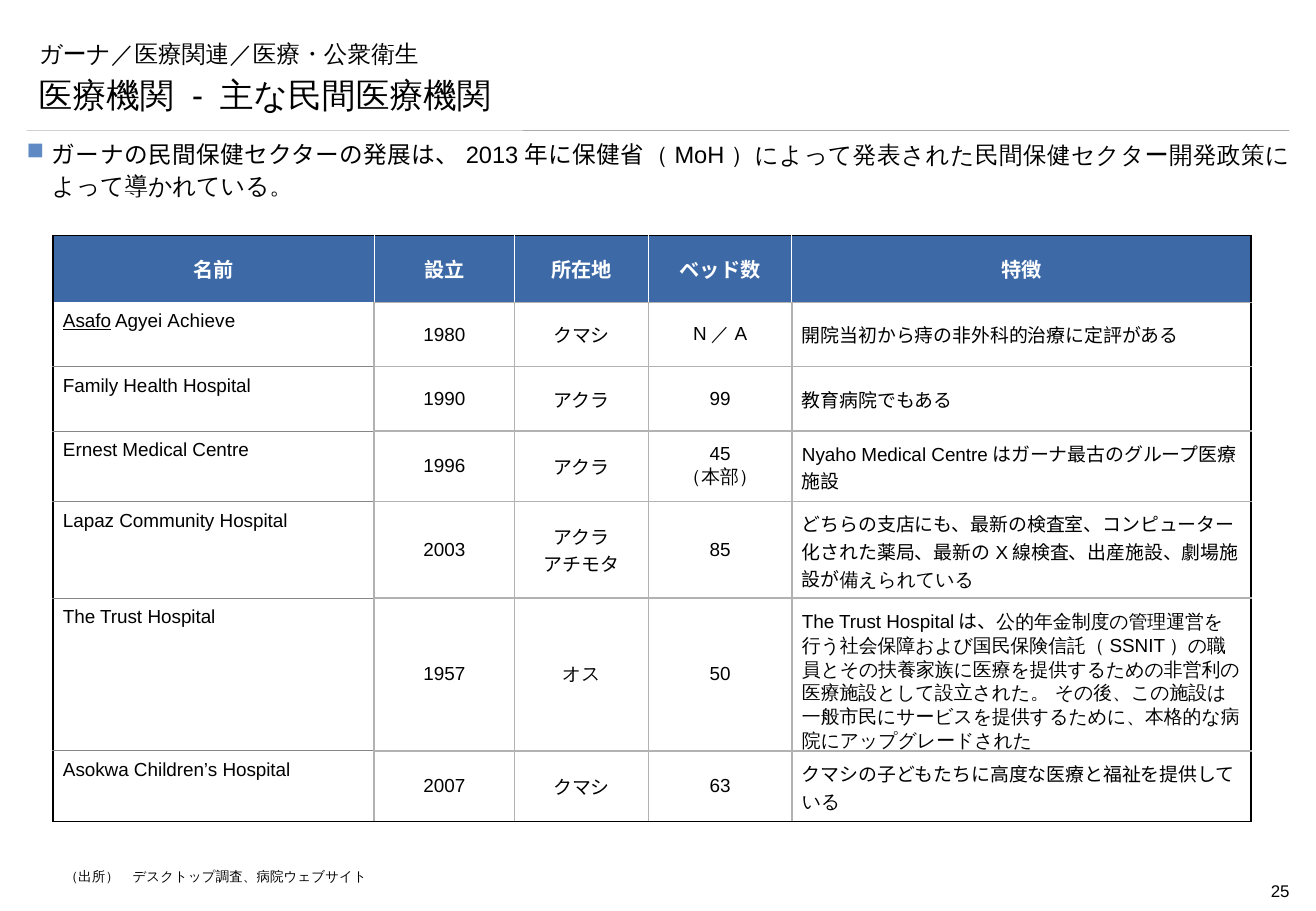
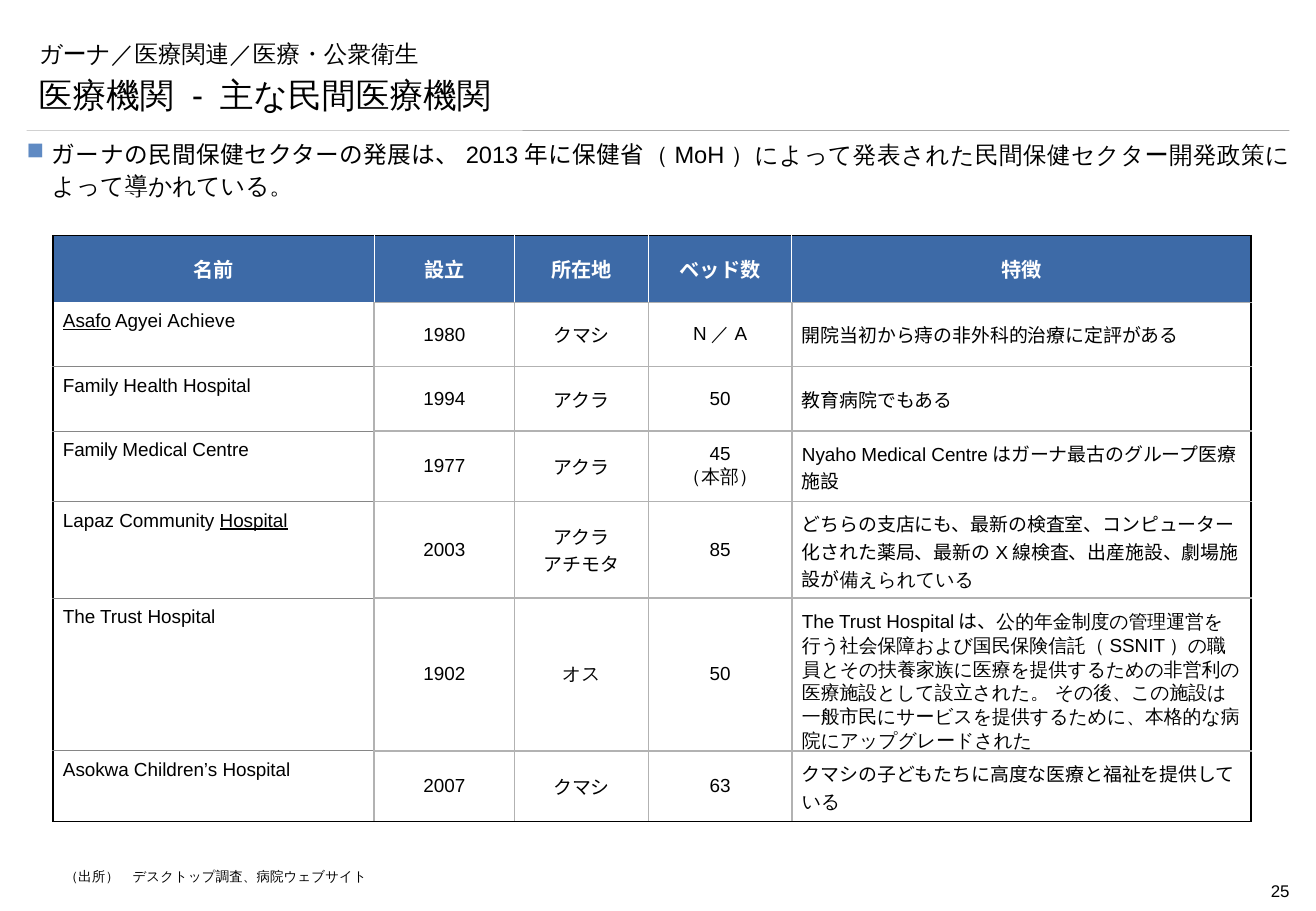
1990: 1990 -> 1994
99 at (720, 399): 99 -> 50
Ernest at (90, 450): Ernest -> Family
1996: 1996 -> 1977
Hospital at (254, 521) underline: none -> present
1957: 1957 -> 1902
